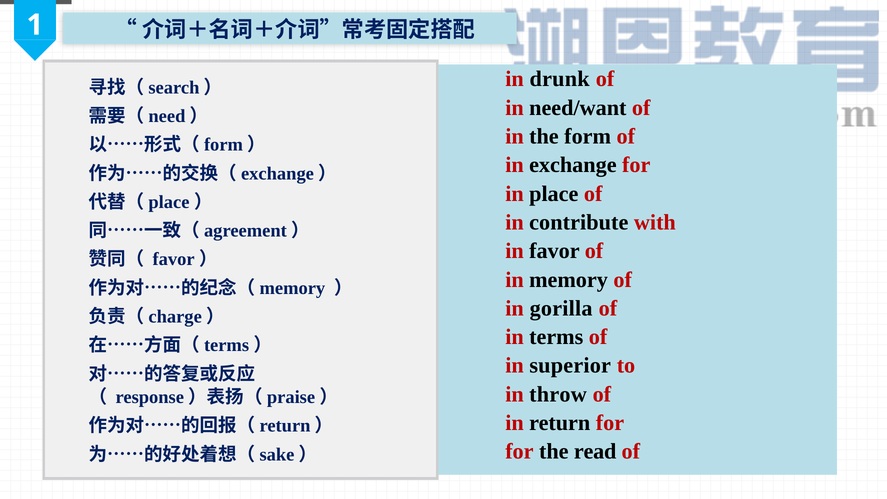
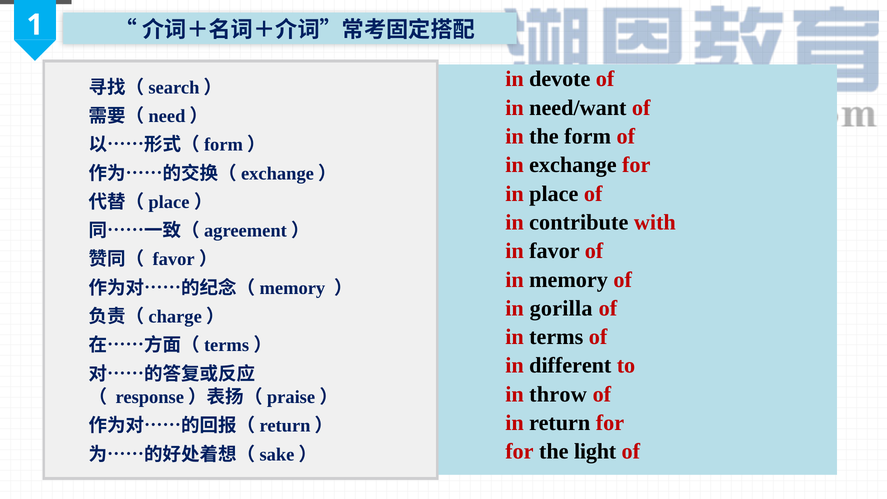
drunk: drunk -> devote
superior: superior -> different
read: read -> light
